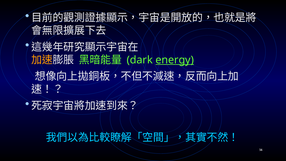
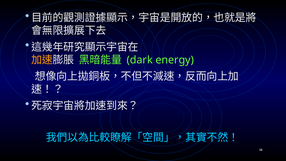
energy underline: present -> none
